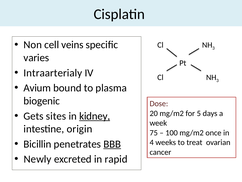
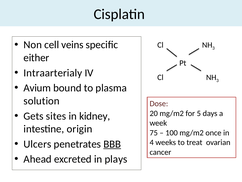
varies: varies -> either
biogenic: biogenic -> solution
kidney underline: present -> none
Bicillin: Bicillin -> Ulcers
Newly: Newly -> Ahead
rapid: rapid -> plays
